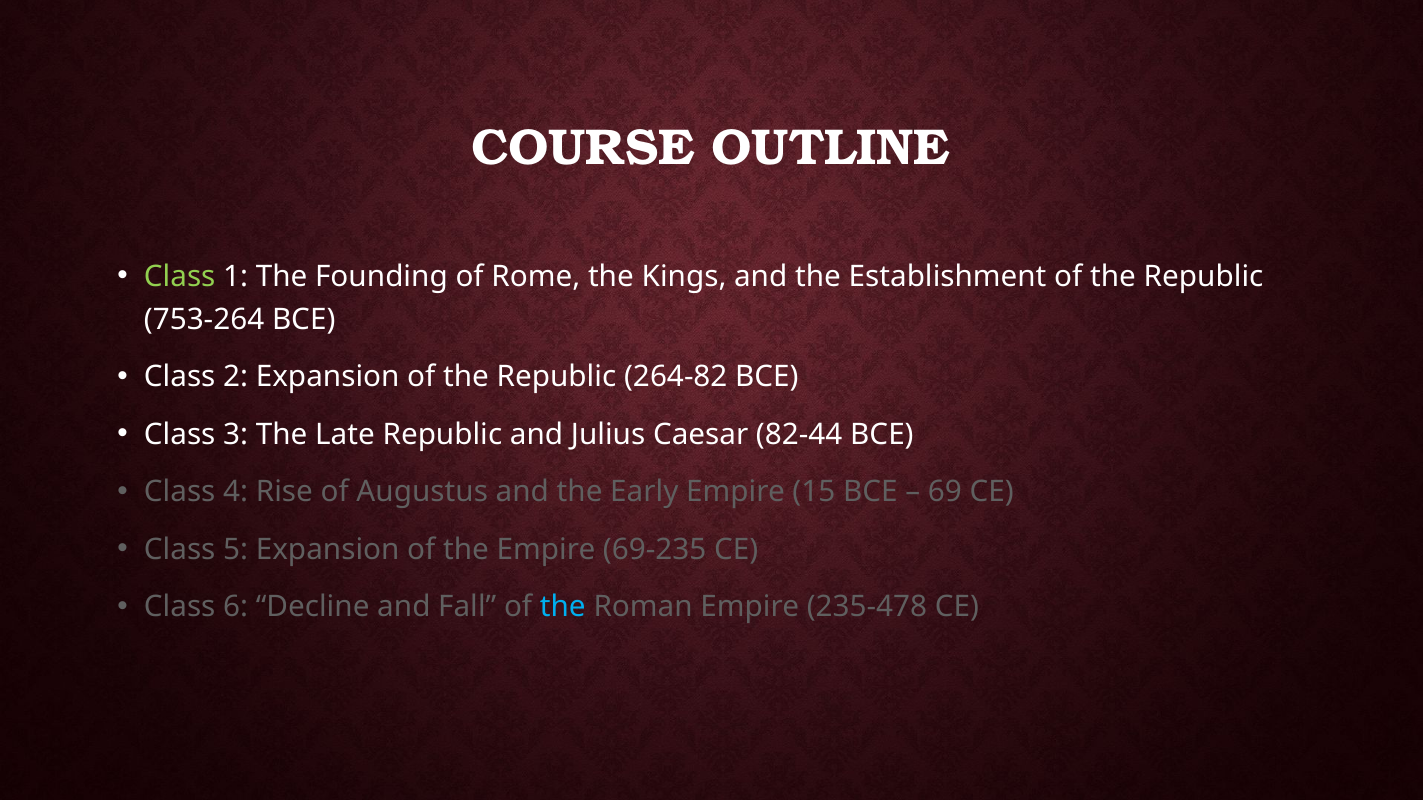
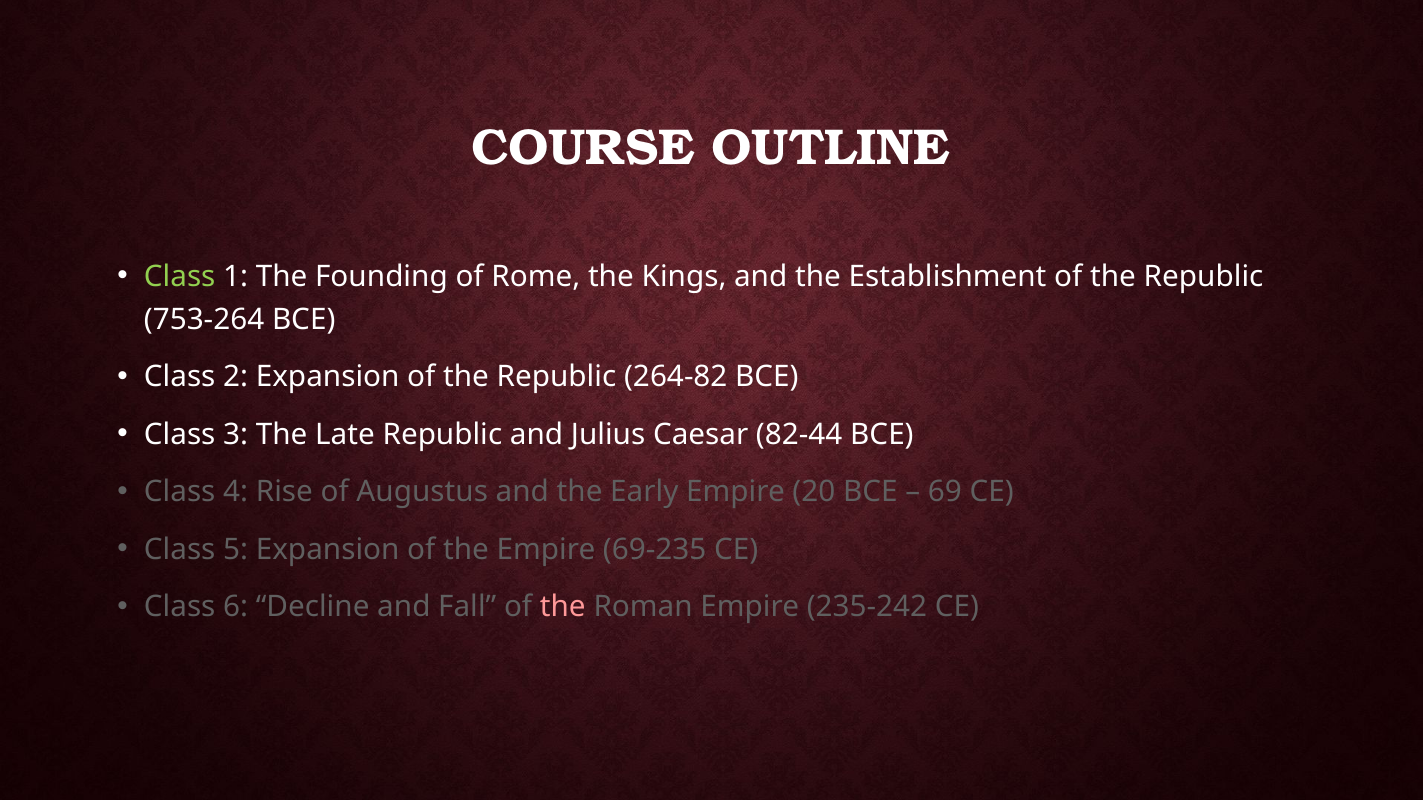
15: 15 -> 20
the at (563, 607) colour: light blue -> pink
235-478: 235-478 -> 235-242
